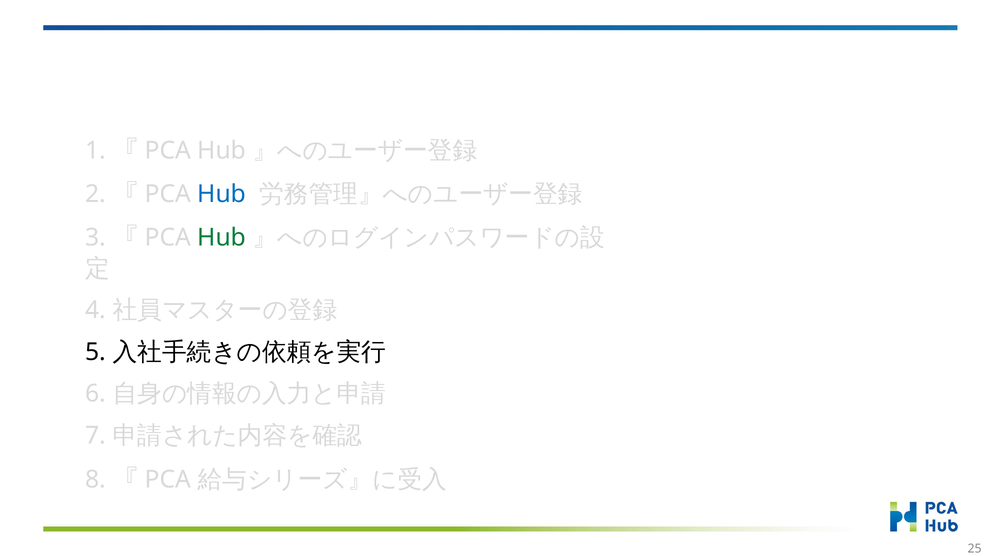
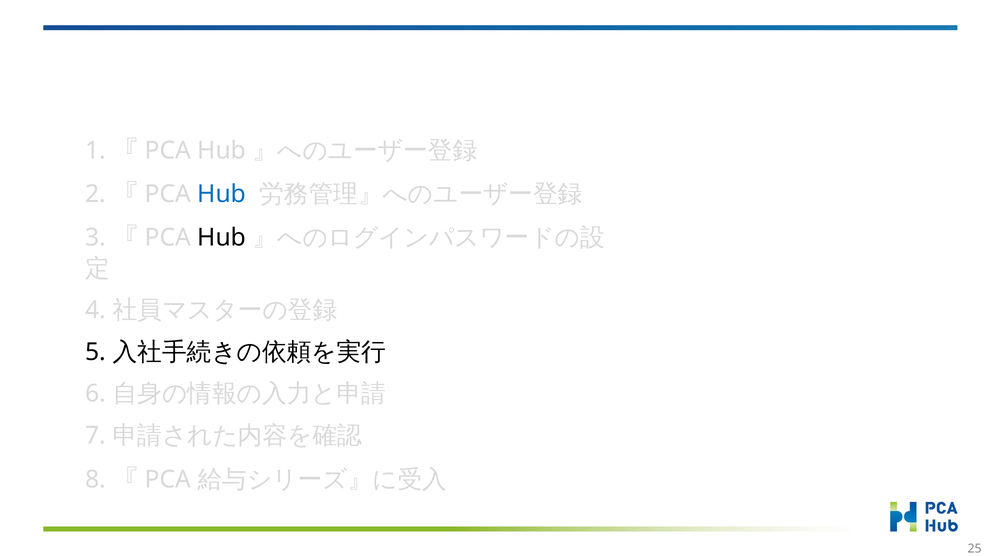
Hub at (222, 237) colour: green -> black
